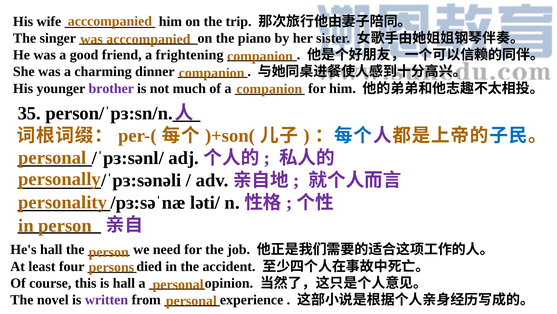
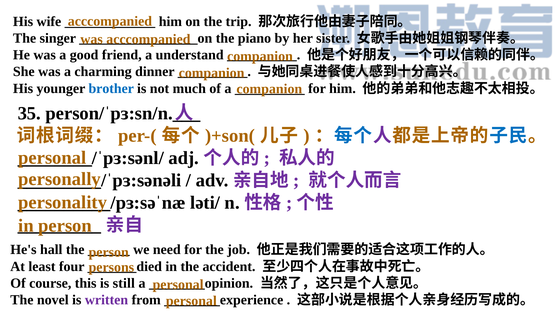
frightening: frightening -> understand
brother colour: purple -> blue
is hall: hall -> still
